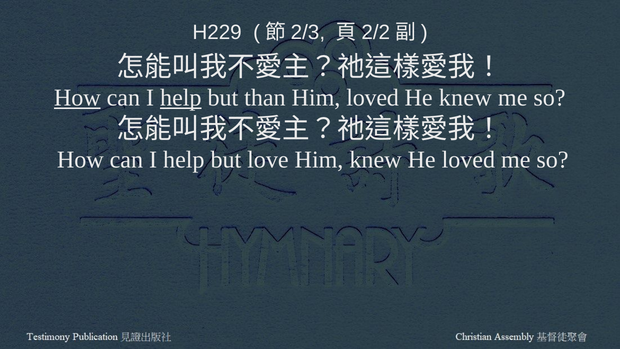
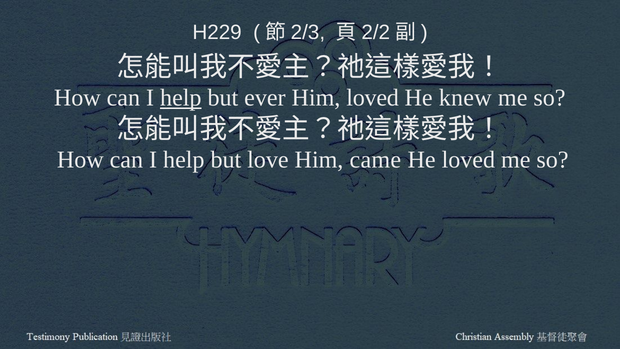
How at (77, 98) underline: present -> none
than: than -> ever
Him knew: knew -> came
